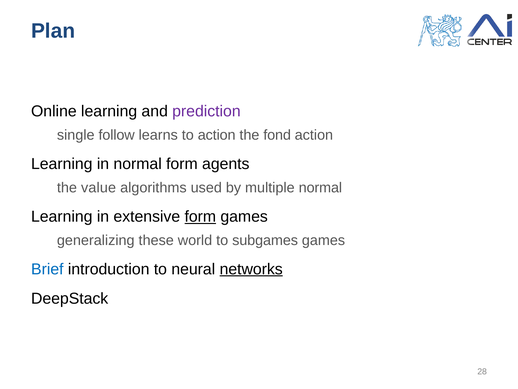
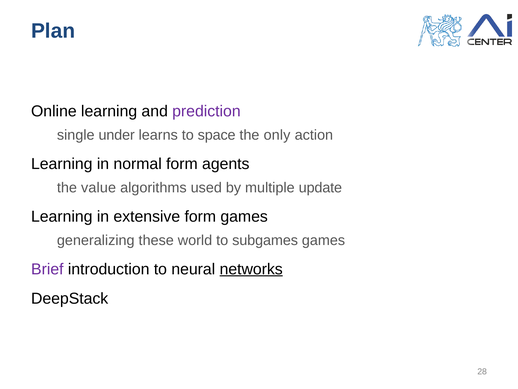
follow: follow -> under
to action: action -> space
fond: fond -> only
multiple normal: normal -> update
form at (200, 216) underline: present -> none
Brief colour: blue -> purple
